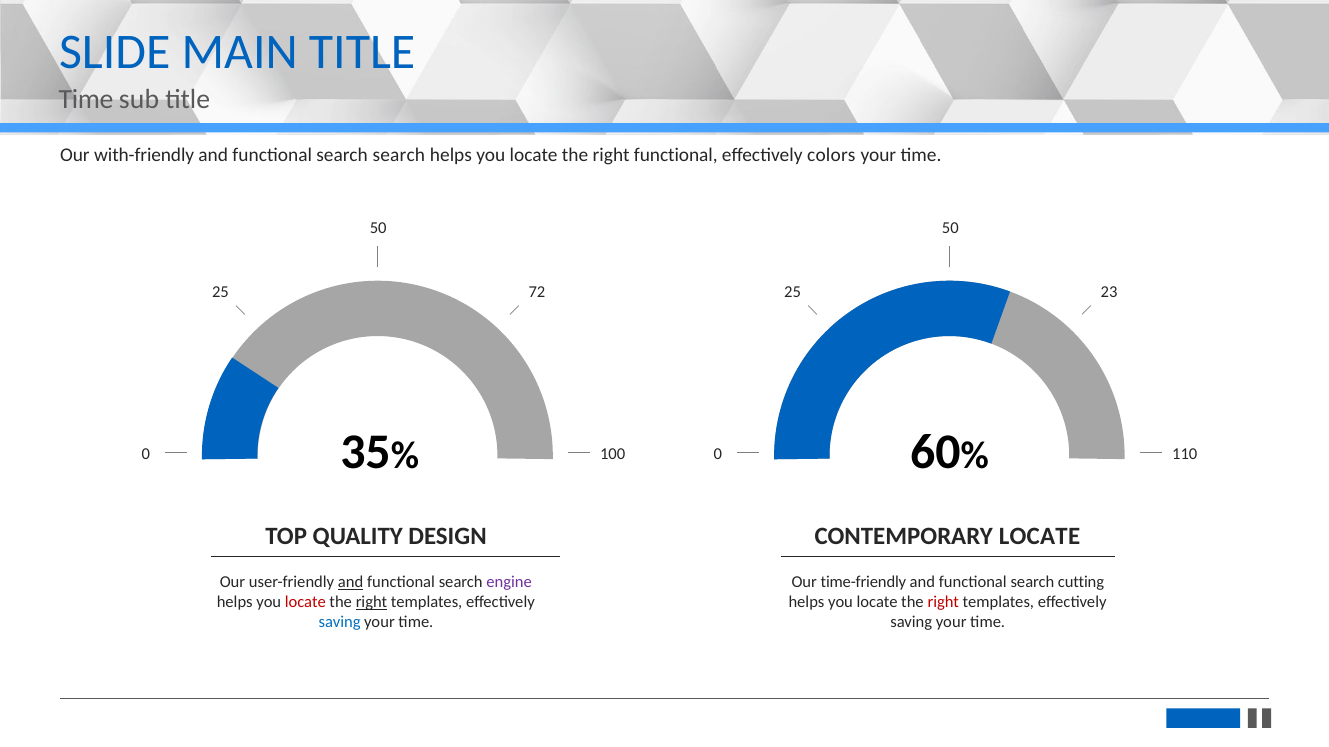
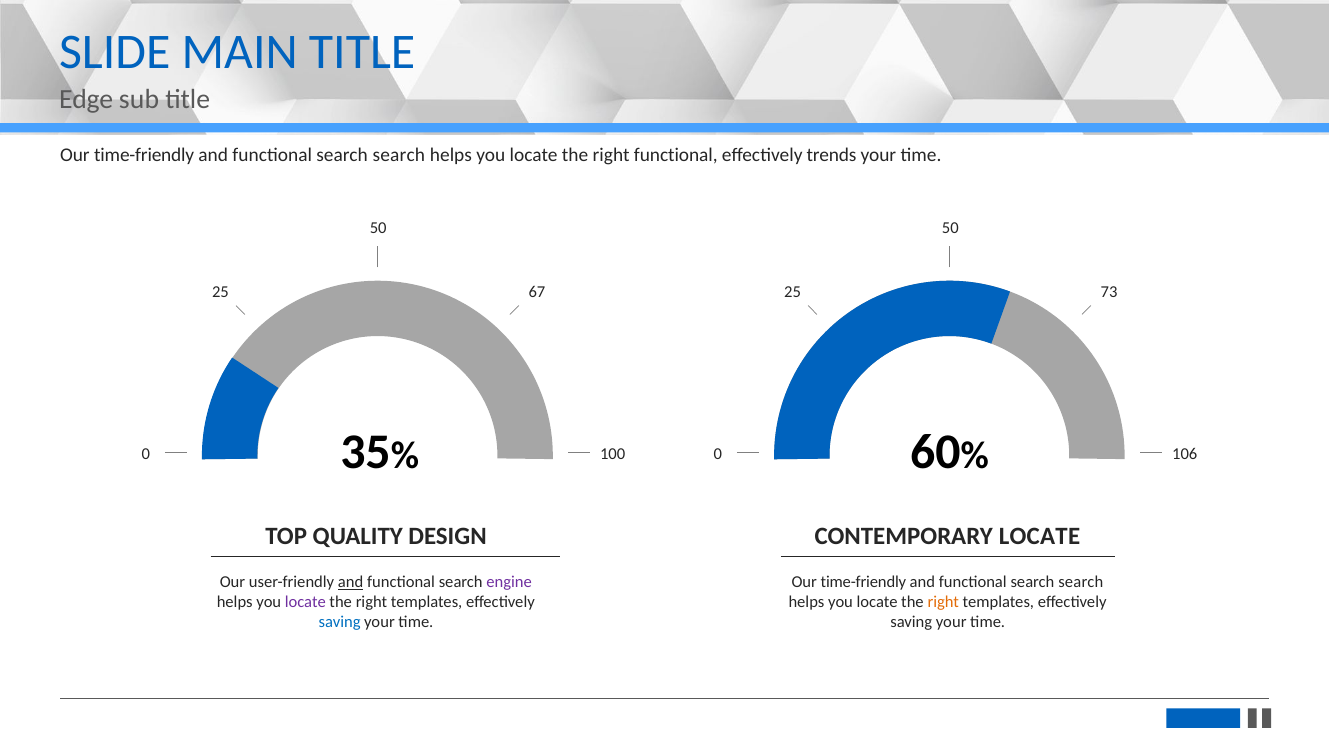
Time at (86, 99): Time -> Edge
with-friendly at (144, 156): with-friendly -> time-friendly
colors: colors -> trends
72: 72 -> 67
23: 23 -> 73
110: 110 -> 106
cutting at (1081, 583): cutting -> search
locate at (305, 603) colour: red -> purple
right at (371, 603) underline: present -> none
right at (943, 603) colour: red -> orange
